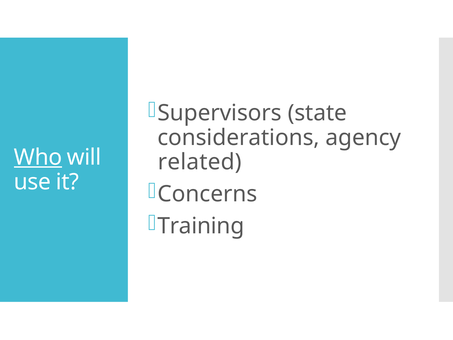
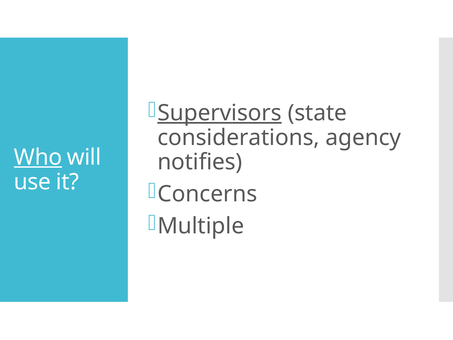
Supervisors underline: none -> present
related: related -> notifies
Training: Training -> Multiple
